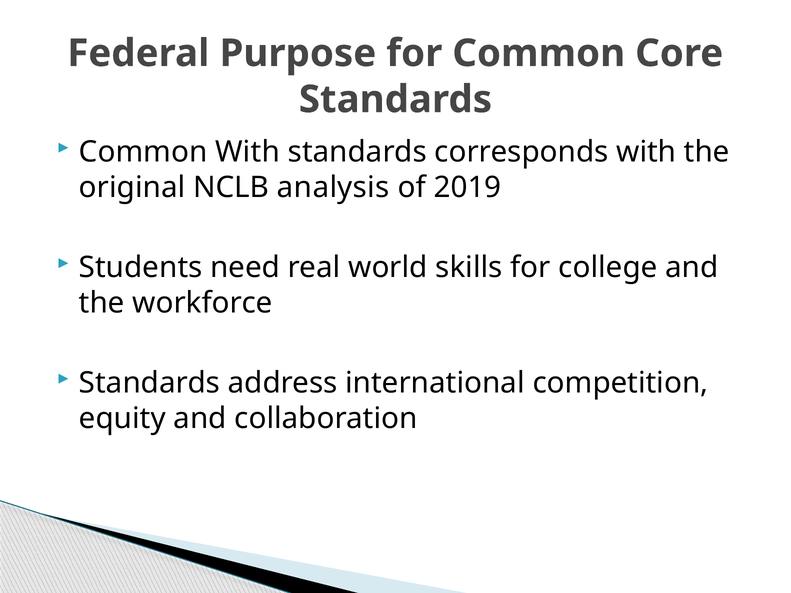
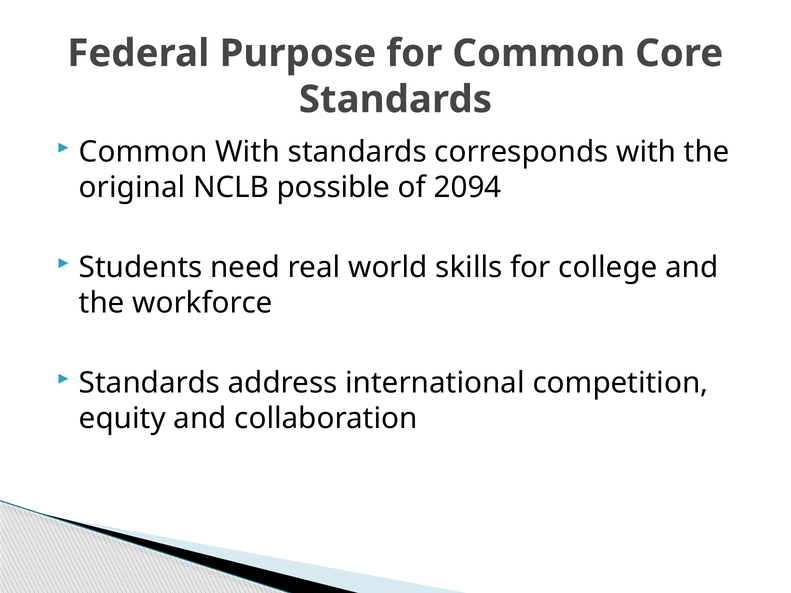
analysis: analysis -> possible
2019: 2019 -> 2094
